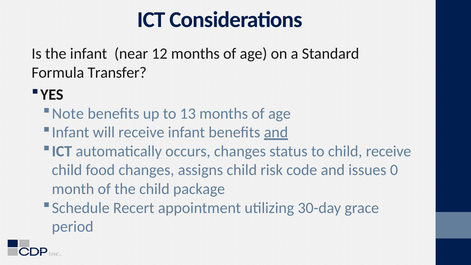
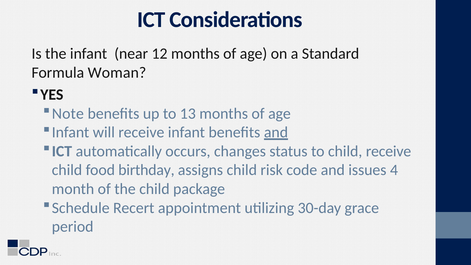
Transfer: Transfer -> Woman
food changes: changes -> birthday
0: 0 -> 4
